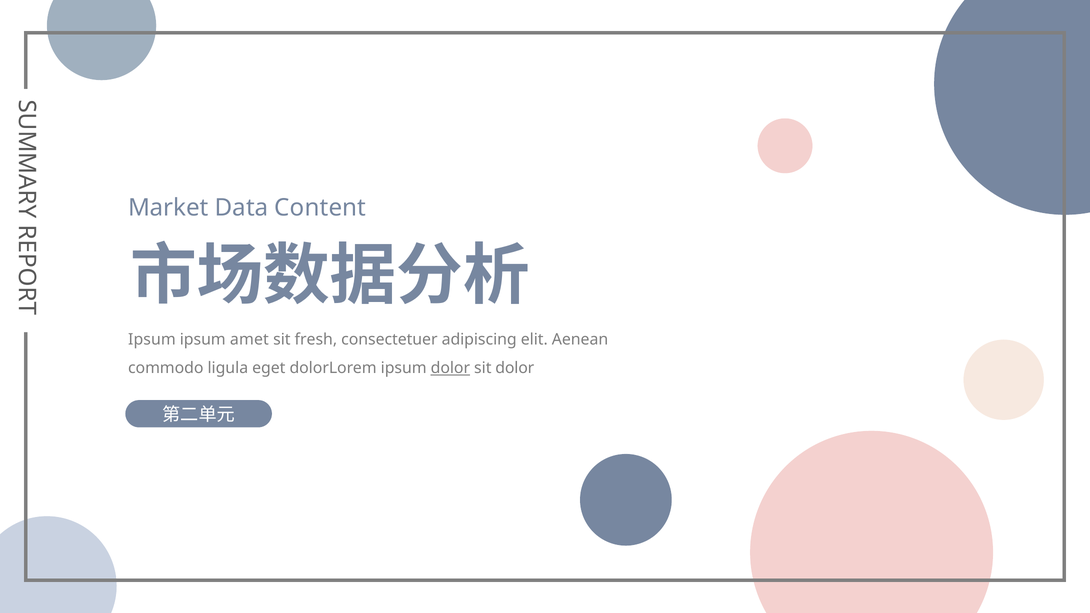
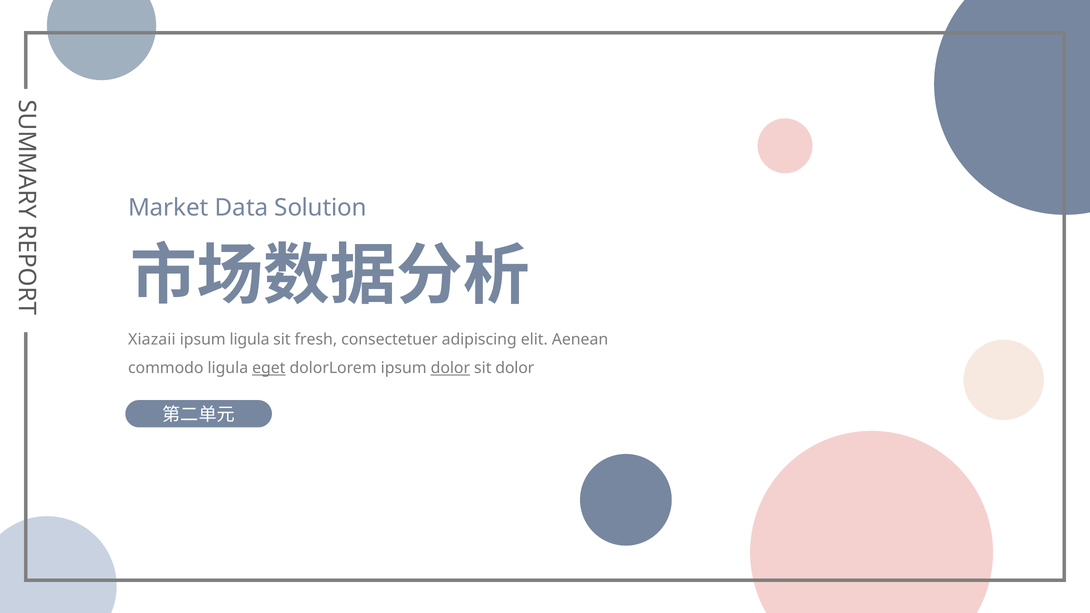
Content: Content -> Solution
Ipsum at (152, 340): Ipsum -> Xiazaii
ipsum amet: amet -> ligula
eget underline: none -> present
